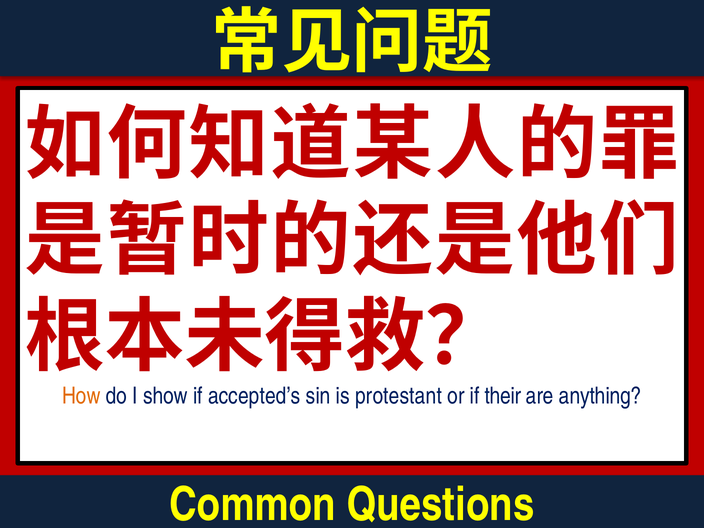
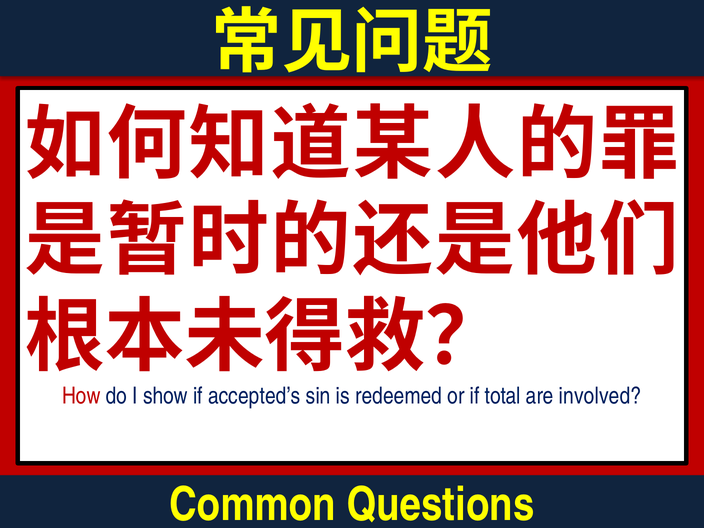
How colour: orange -> red
protestant: protestant -> redeemed
their: their -> total
anything: anything -> involved
